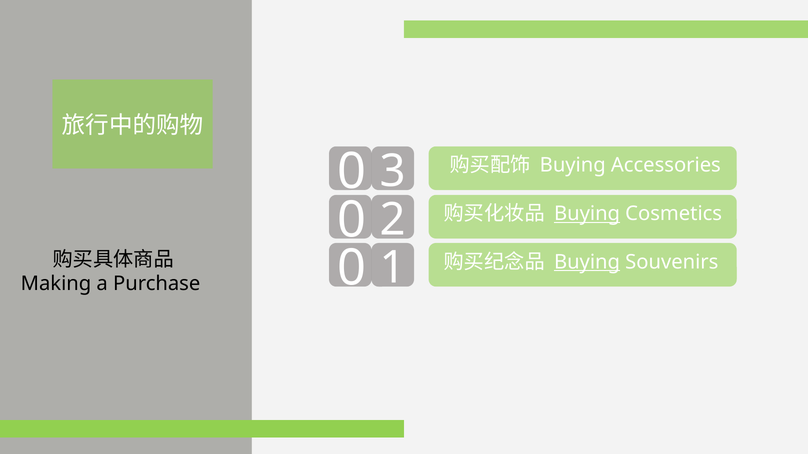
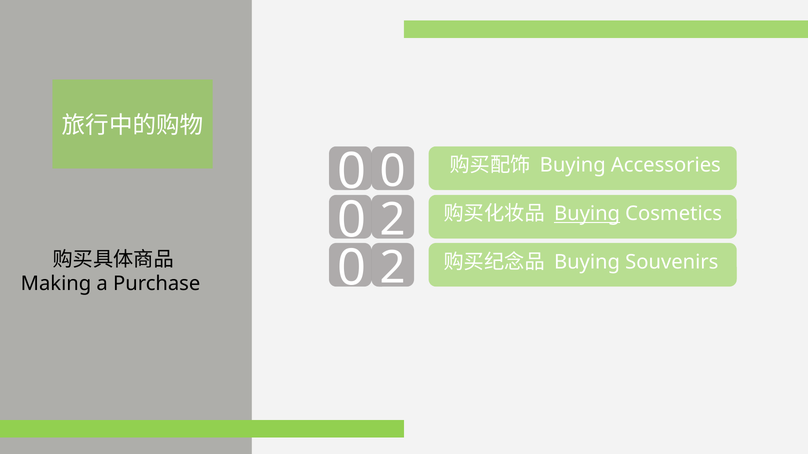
0 3: 3 -> 0
1 at (393, 268): 1 -> 2
Buying at (587, 262) underline: present -> none
